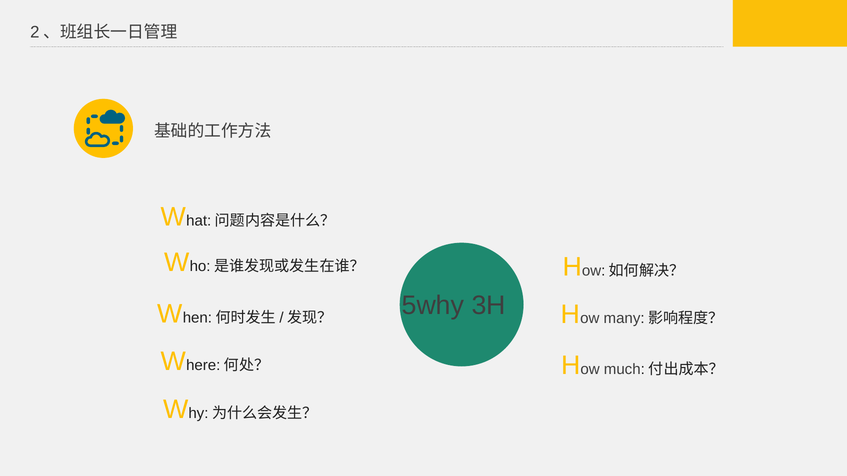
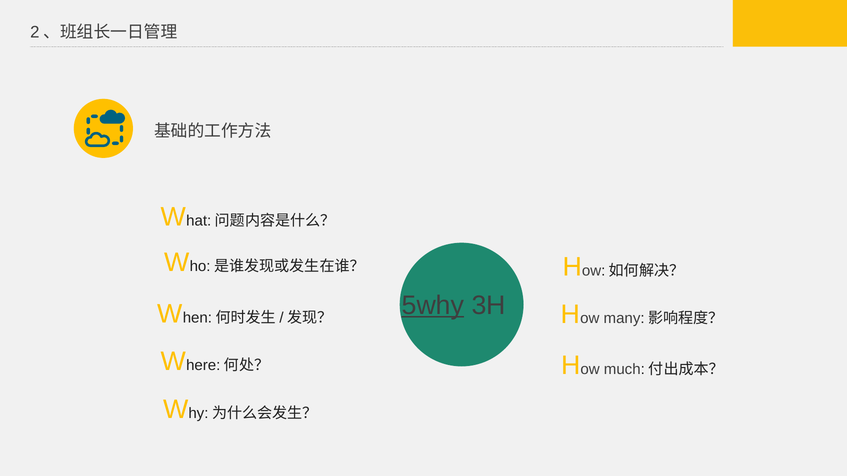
5why underline: none -> present
